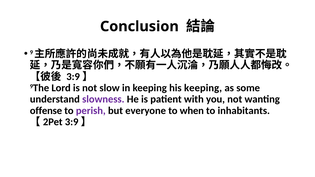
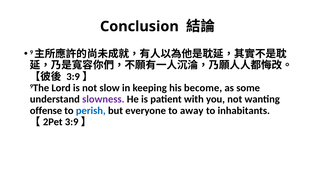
his keeping: keeping -> become
perish colour: purple -> blue
when: when -> away
